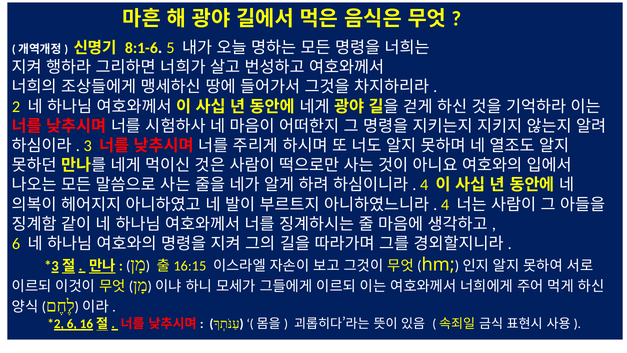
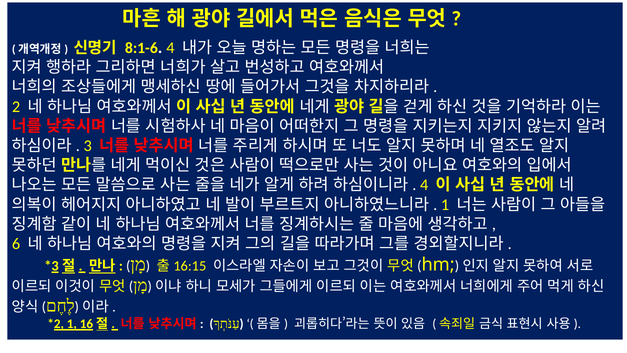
8:1-6 5: 5 -> 4
4 at (445, 205): 4 -> 1
6 at (72, 324): 6 -> 1
